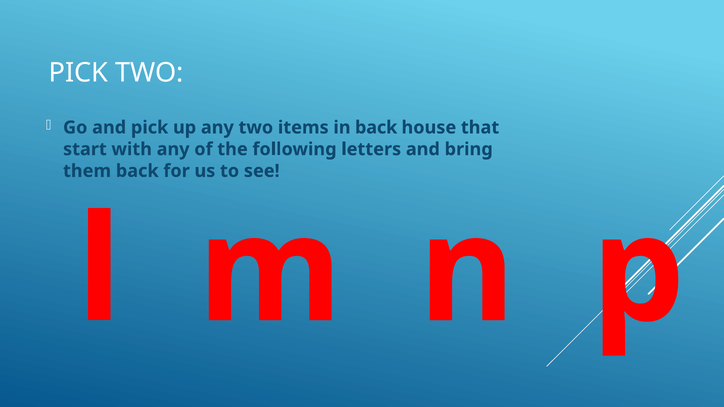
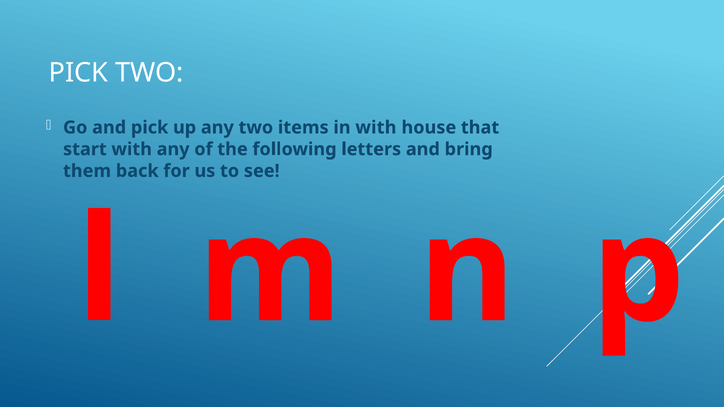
in back: back -> with
